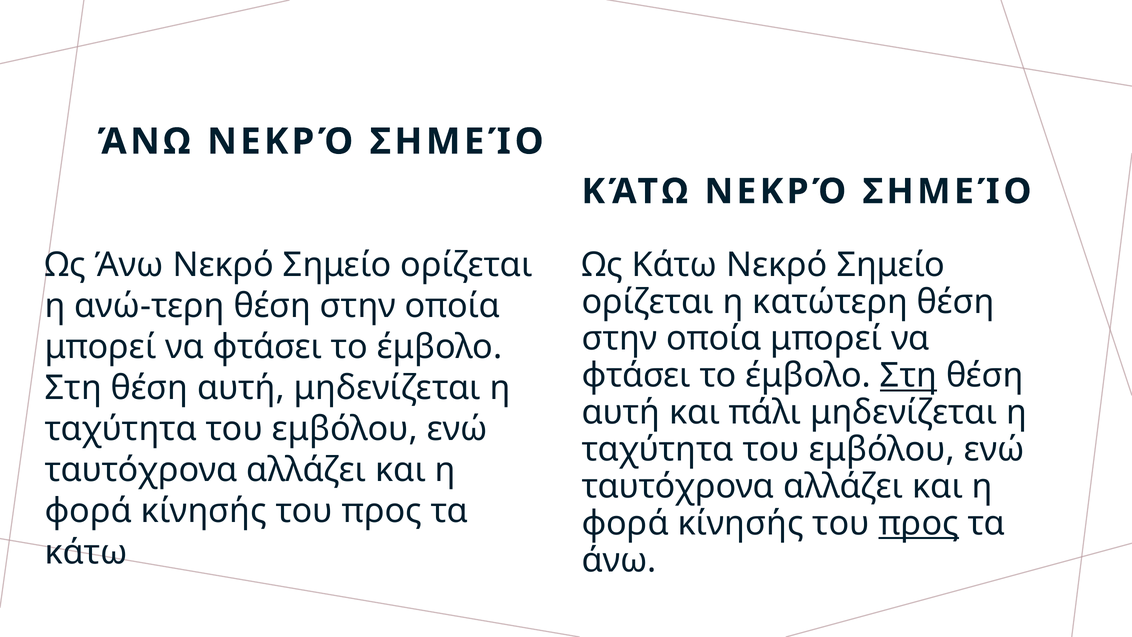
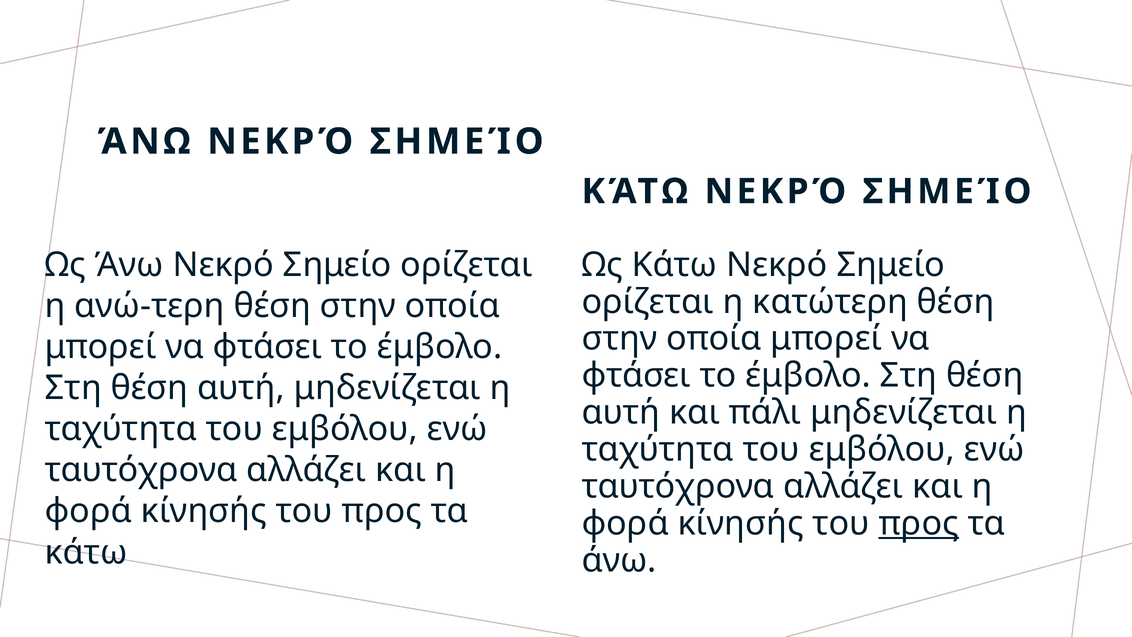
Στη at (909, 375) underline: present -> none
